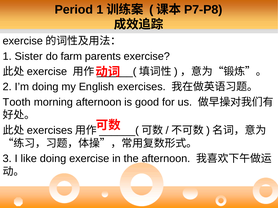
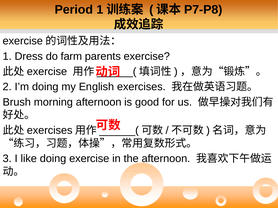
Sister: Sister -> Dress
Tooth: Tooth -> Brush
